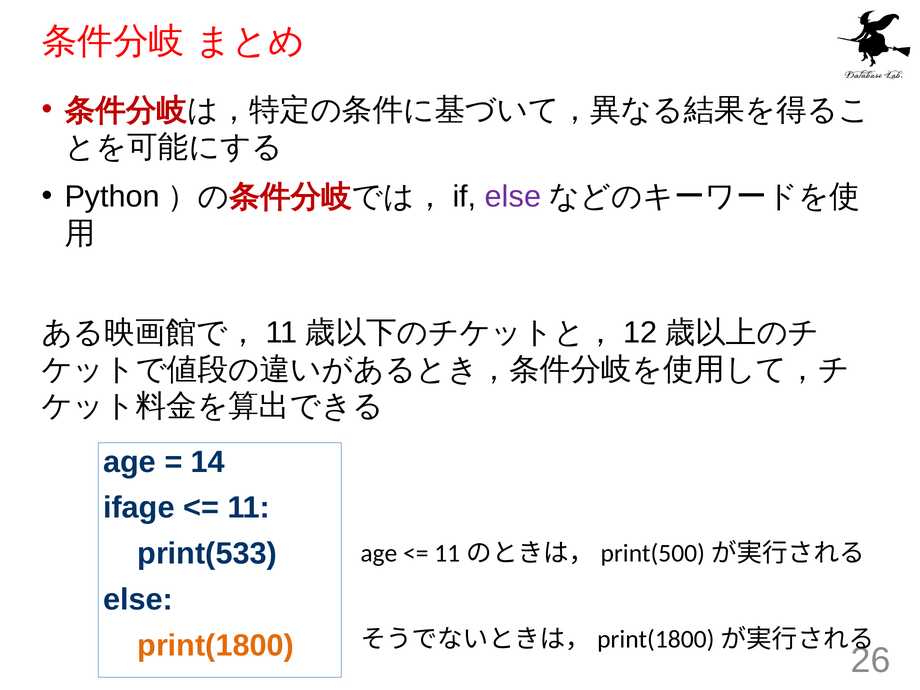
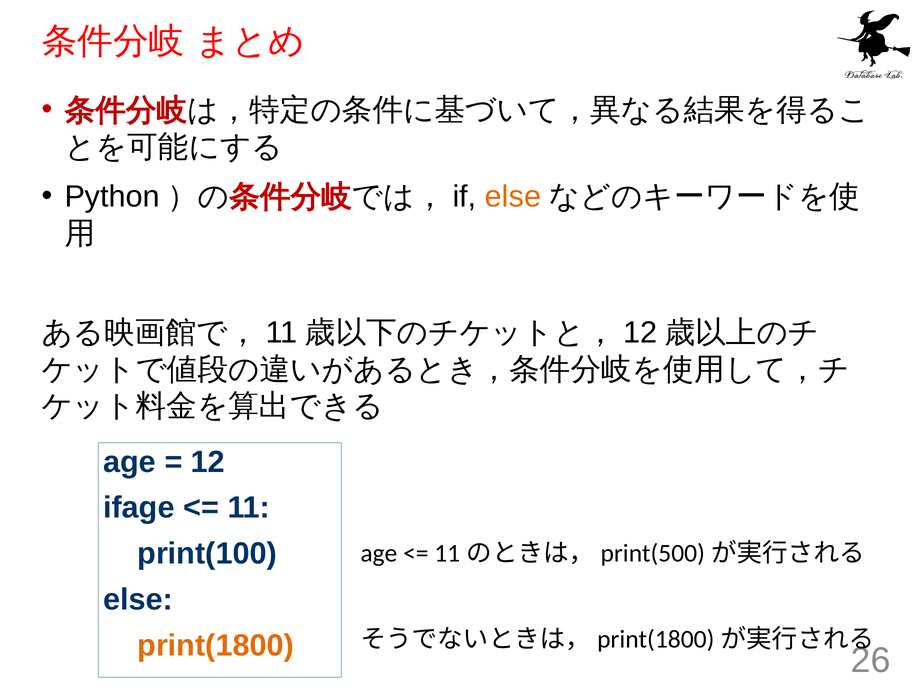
else at (513, 197) colour: purple -> orange
14 at (208, 462): 14 -> 12
print(533: print(533 -> print(100
